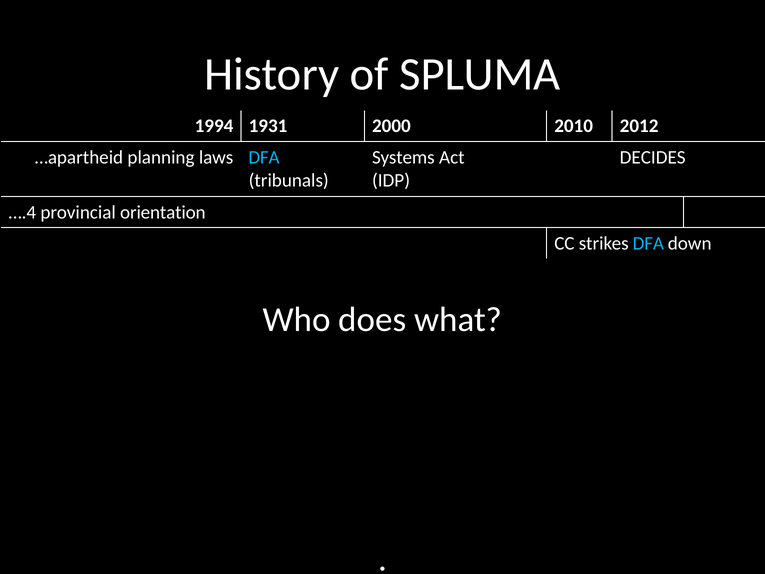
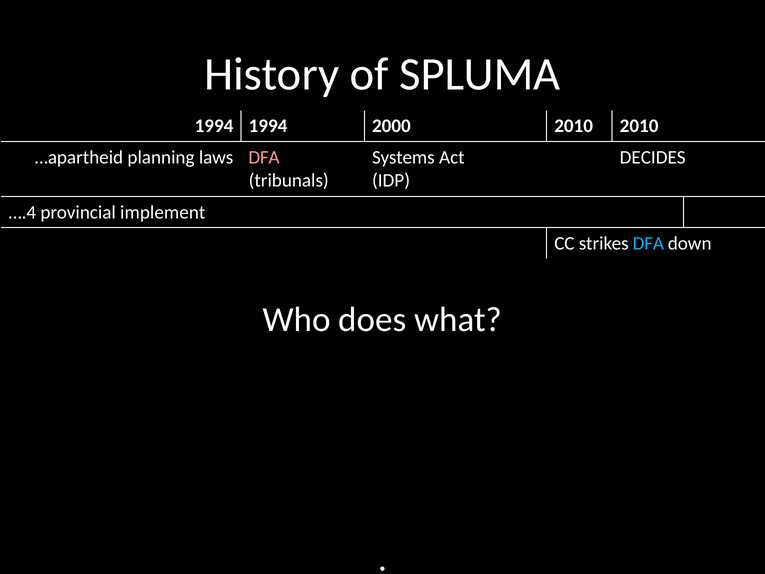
1994 1931: 1931 -> 1994
2010 2012: 2012 -> 2010
DFA at (264, 157) colour: light blue -> pink
orientation: orientation -> implement
